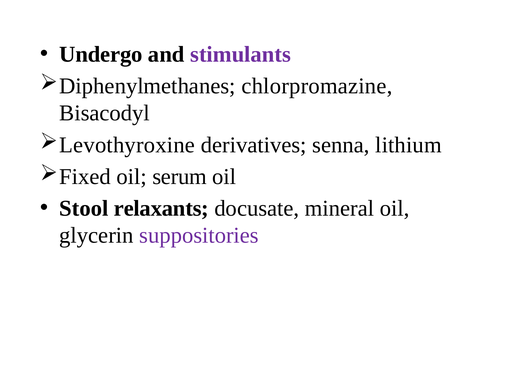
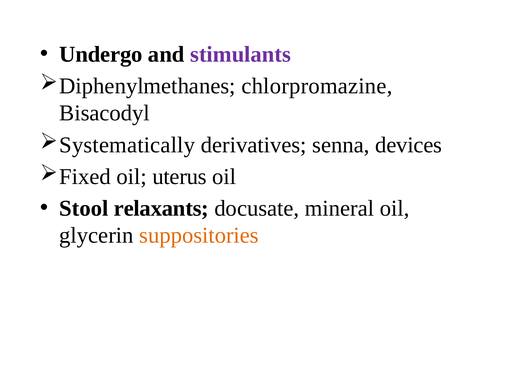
Levothyroxine: Levothyroxine -> Systematically
lithium: lithium -> devices
serum: serum -> uterus
suppositories colour: purple -> orange
